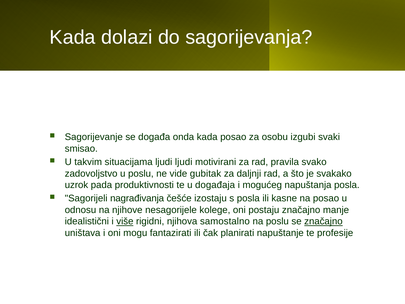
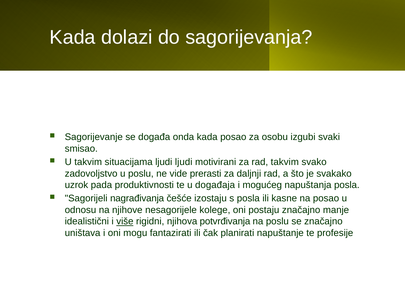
rad pravila: pravila -> takvim
gubitak: gubitak -> prerasti
samostalno: samostalno -> potvrđivanja
značajno at (323, 221) underline: present -> none
